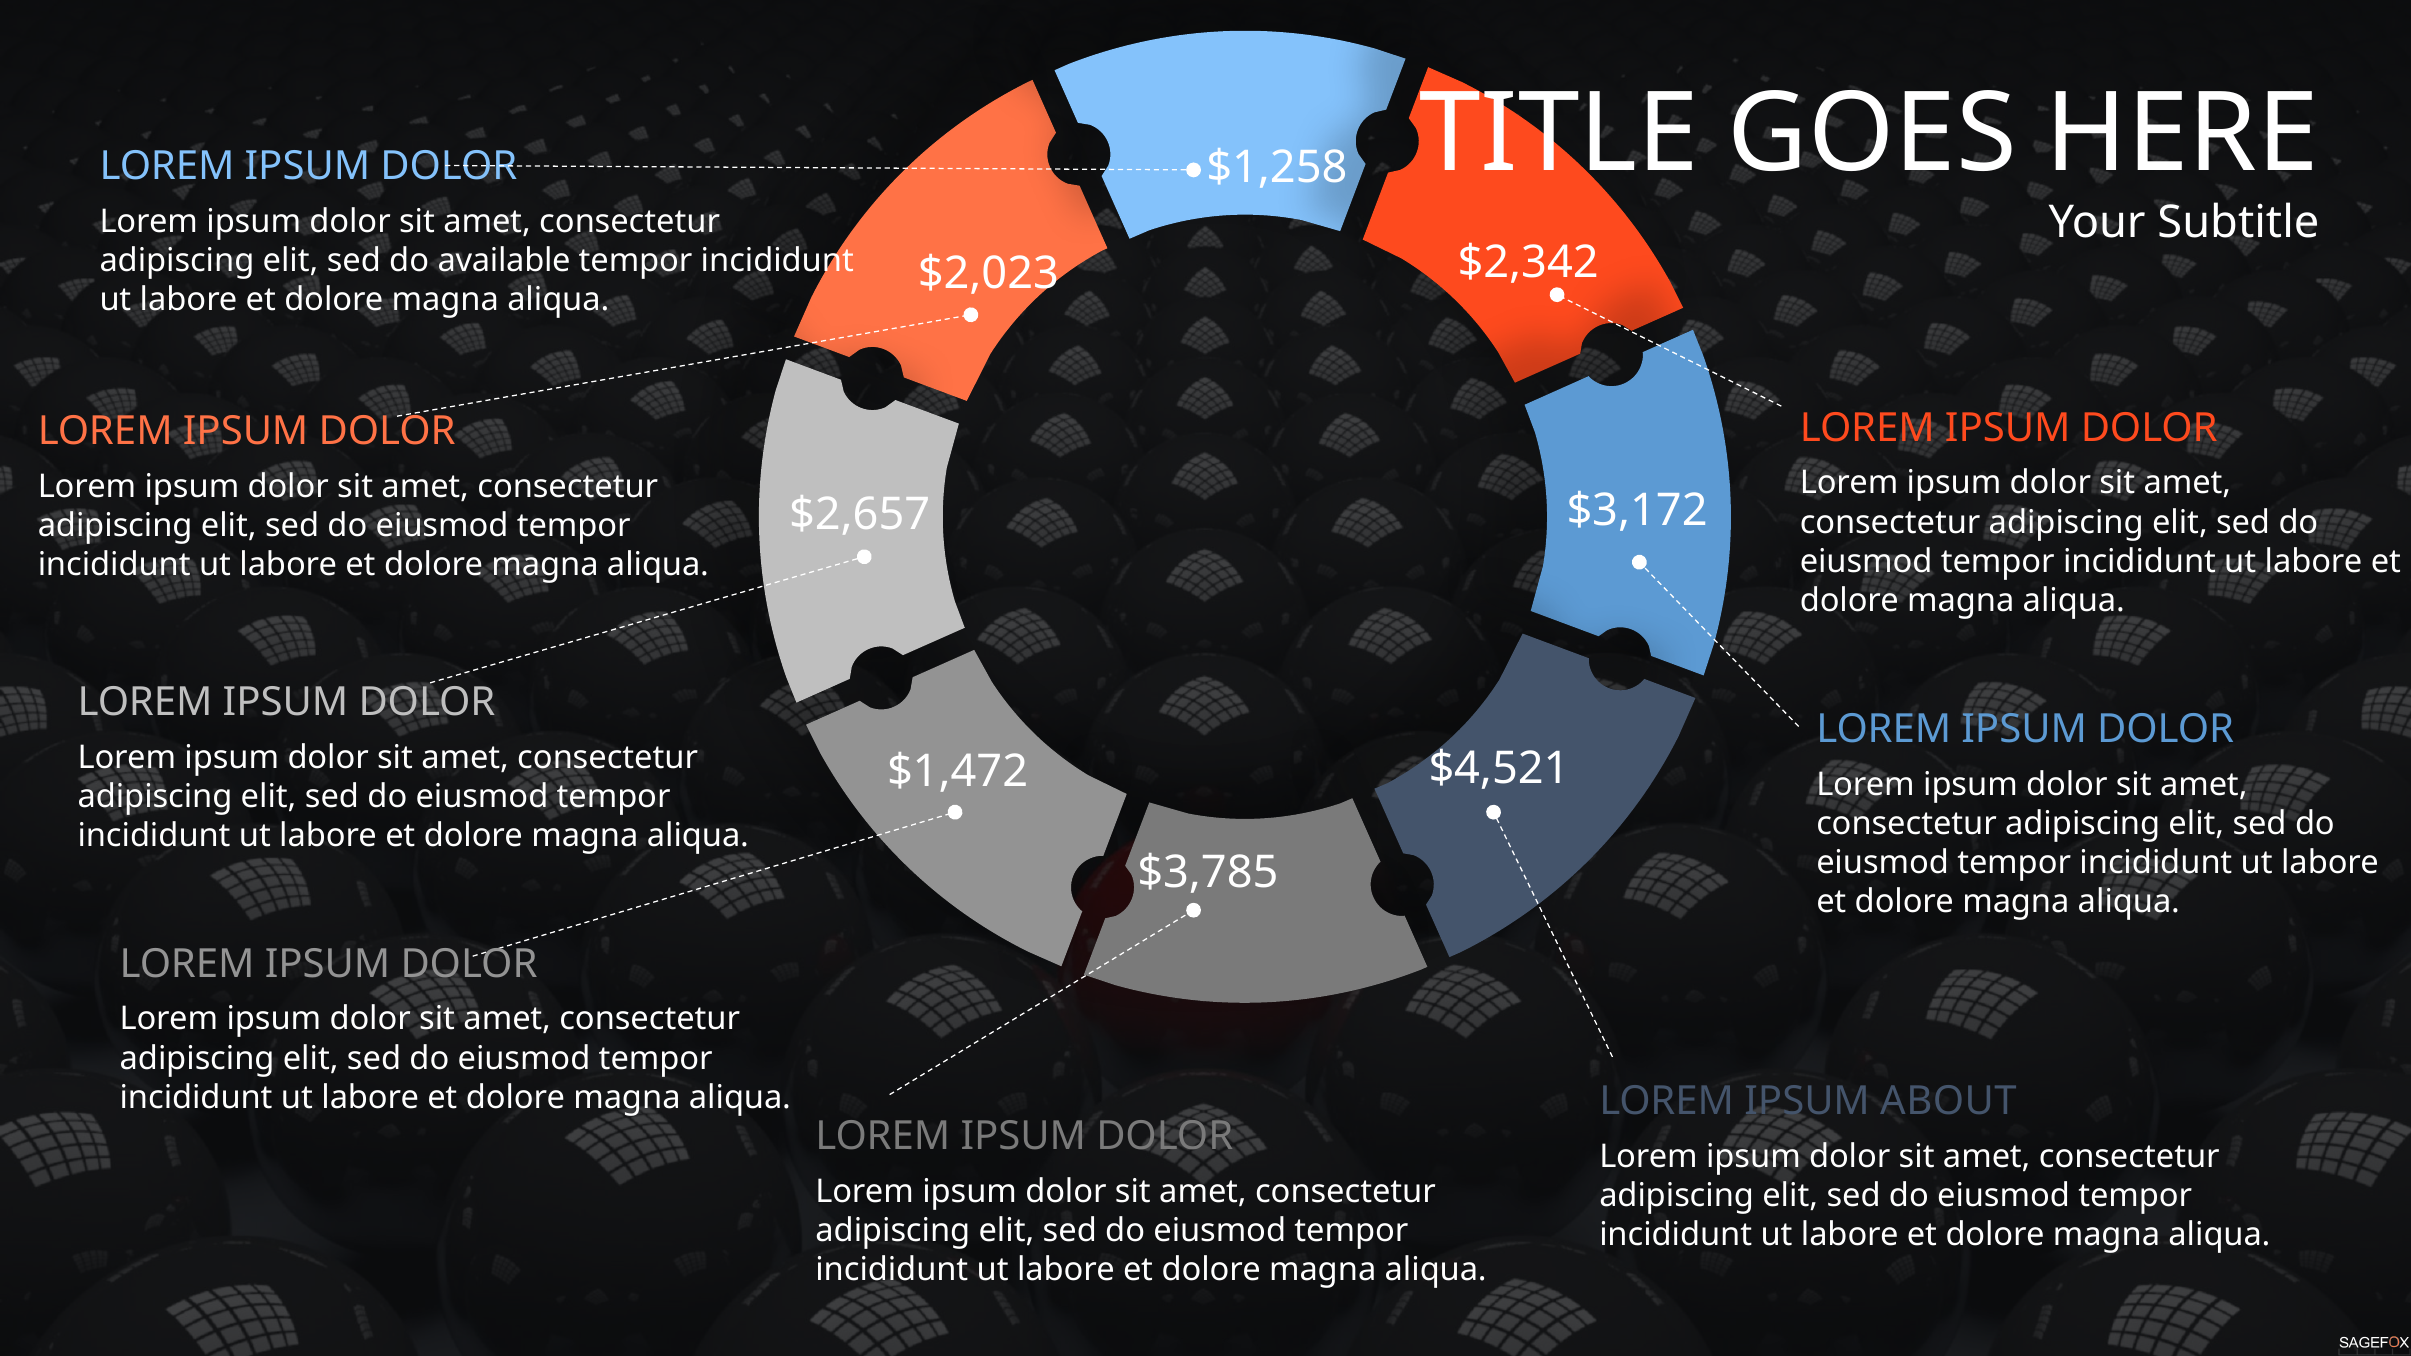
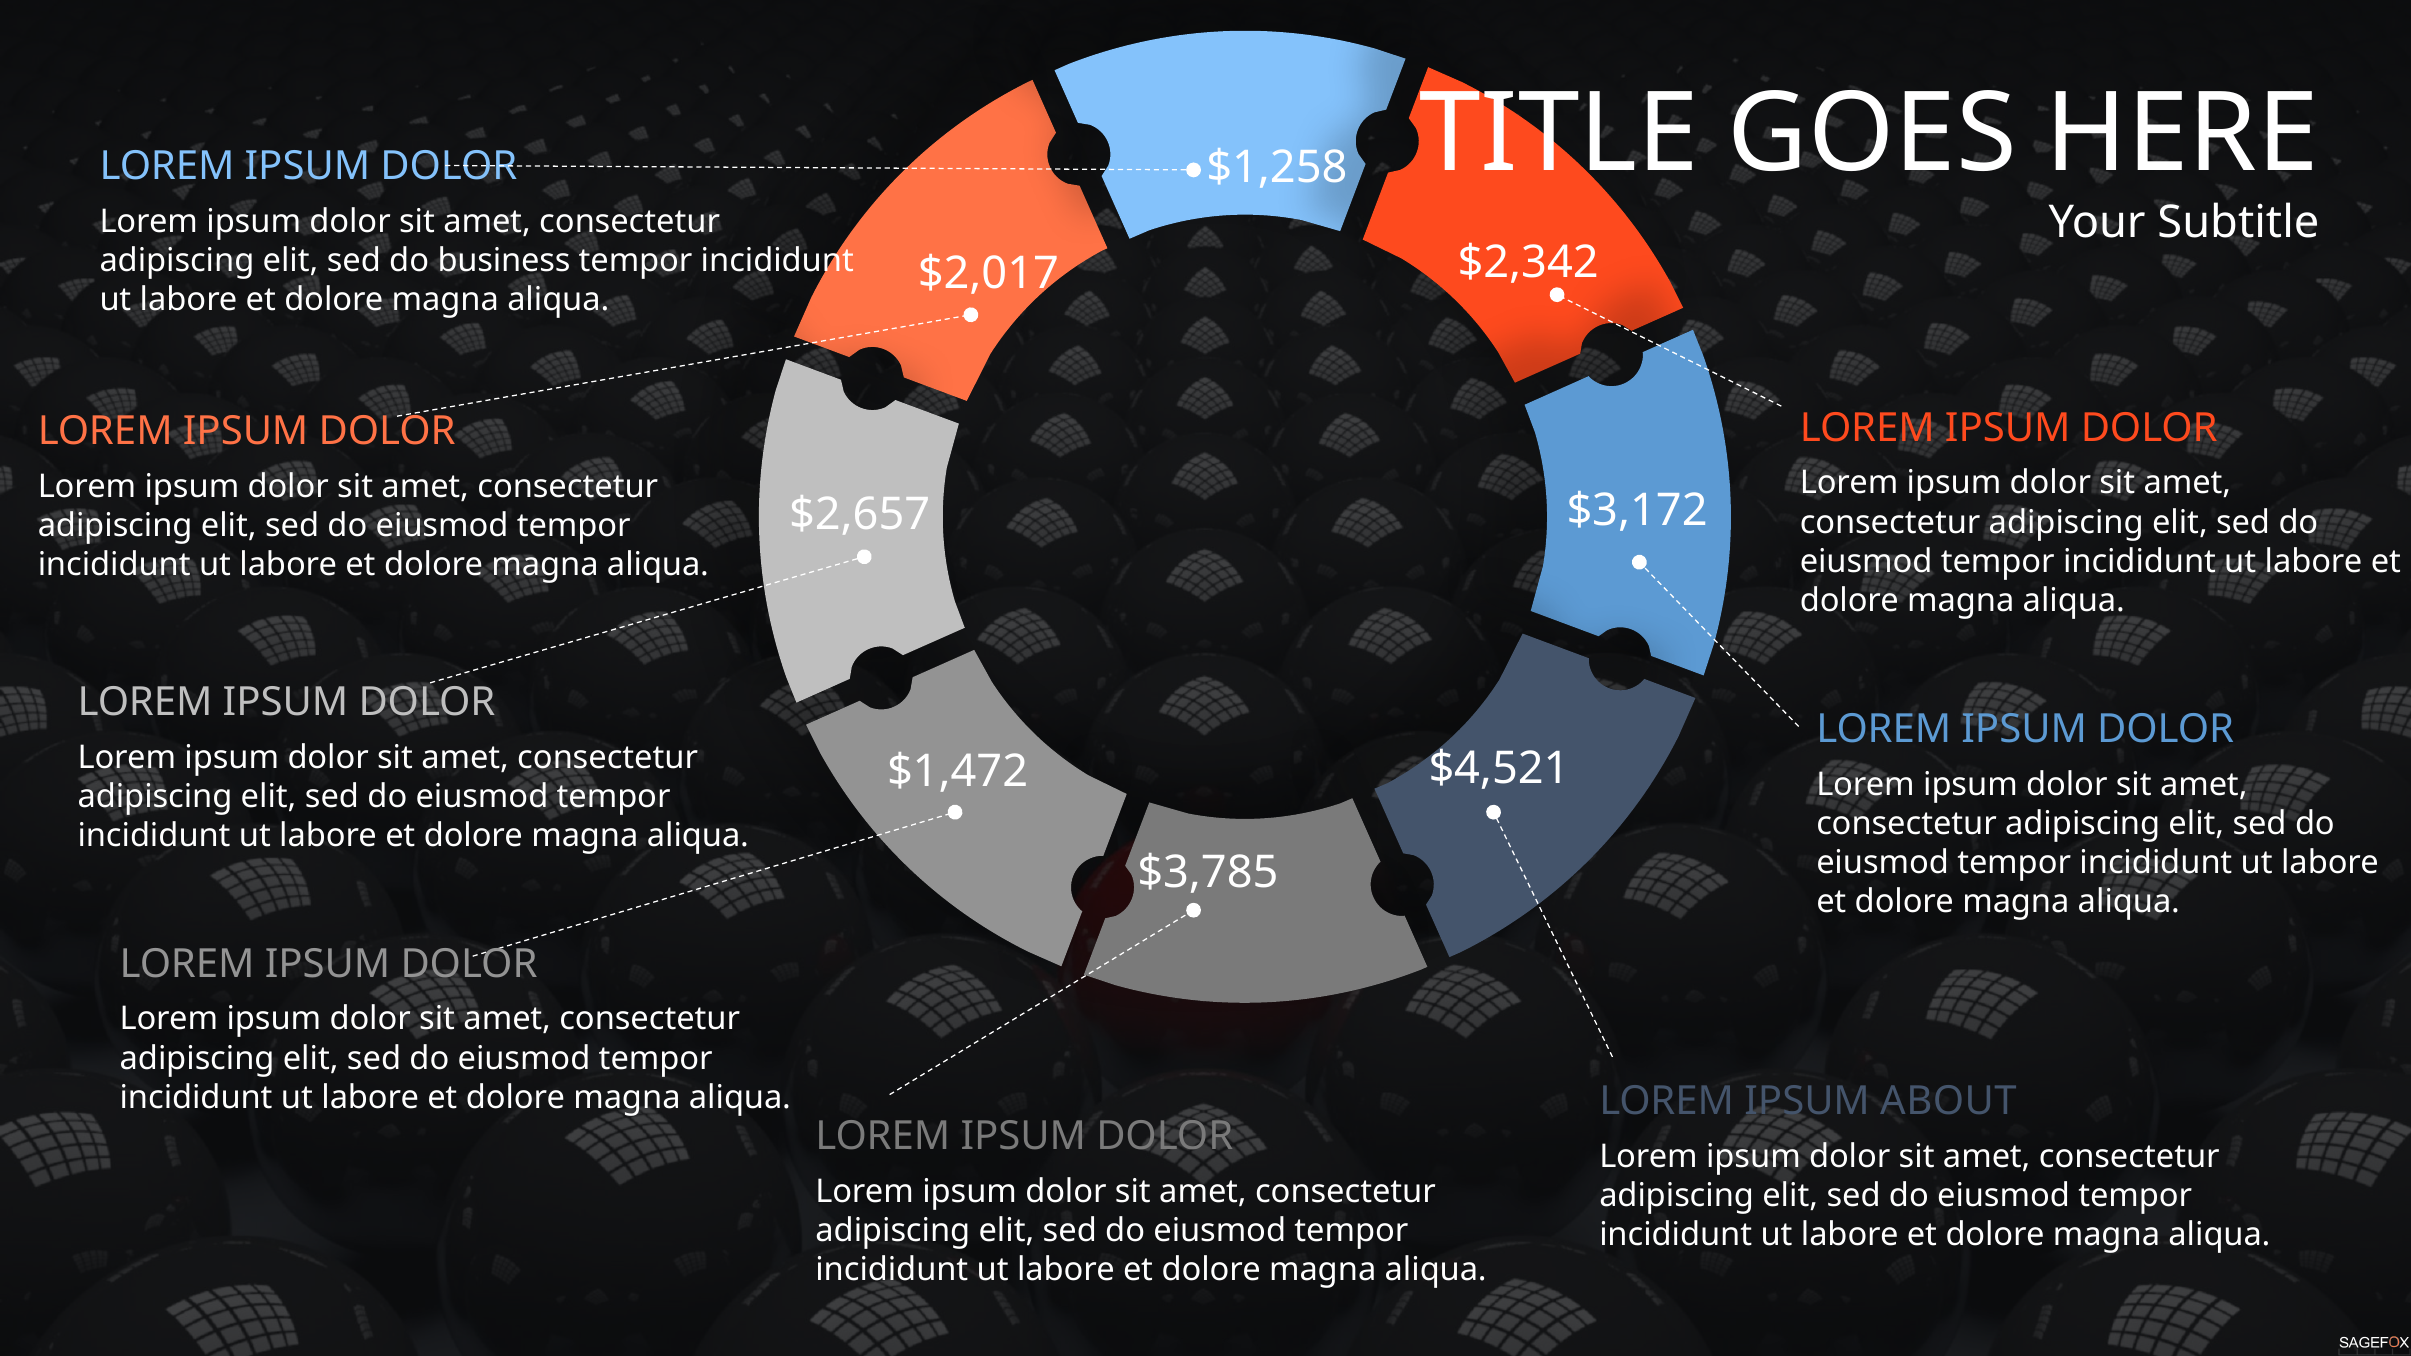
available: available -> business
$2,023: $2,023 -> $2,017
